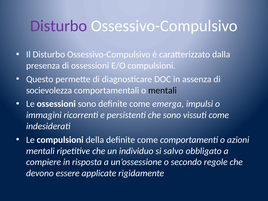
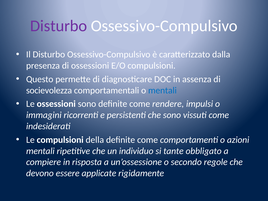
mentali at (162, 90) colour: black -> blue
emerga: emerga -> rendere
salvo: salvo -> tante
